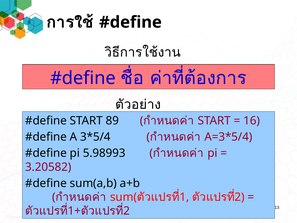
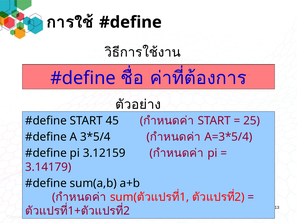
89: 89 -> 45
16: 16 -> 25
5.98993: 5.98993 -> 3.12159
3.20582: 3.20582 -> 3.14179
